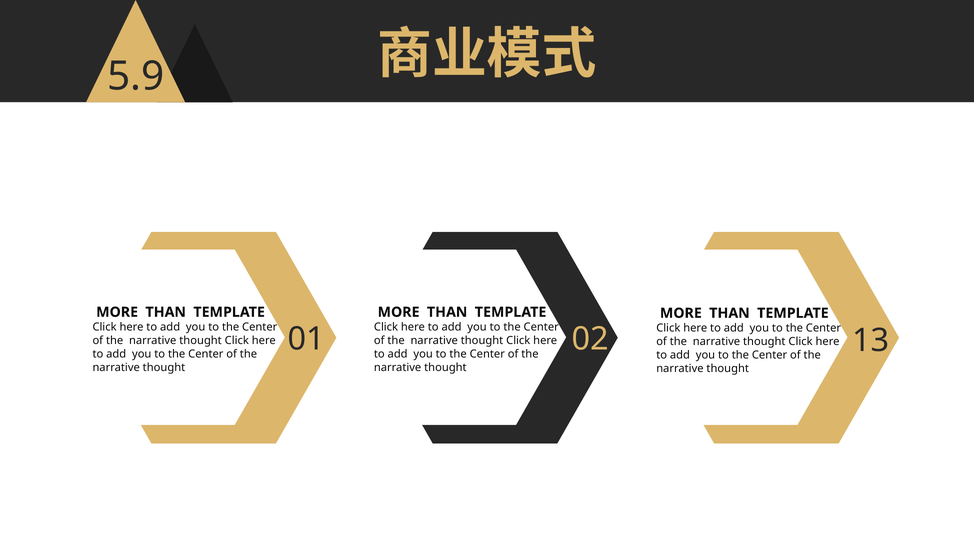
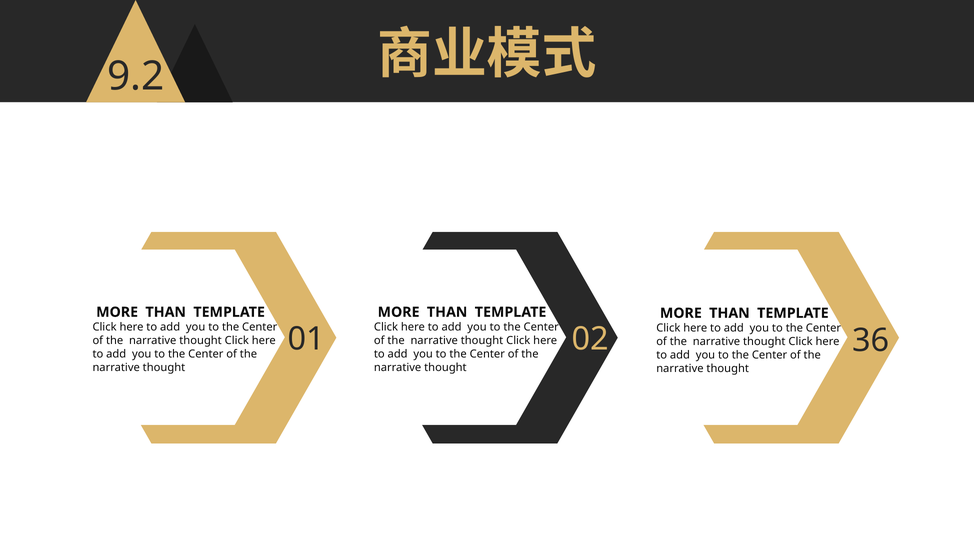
5.9: 5.9 -> 9.2
13: 13 -> 36
